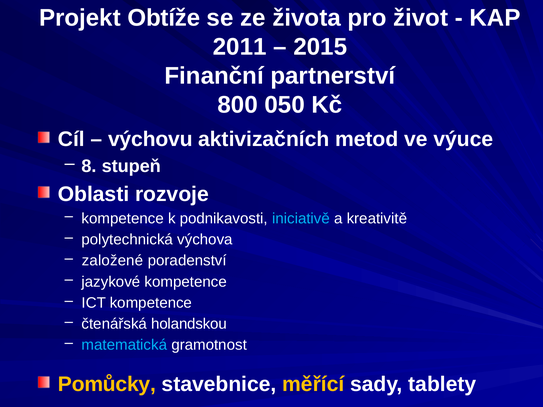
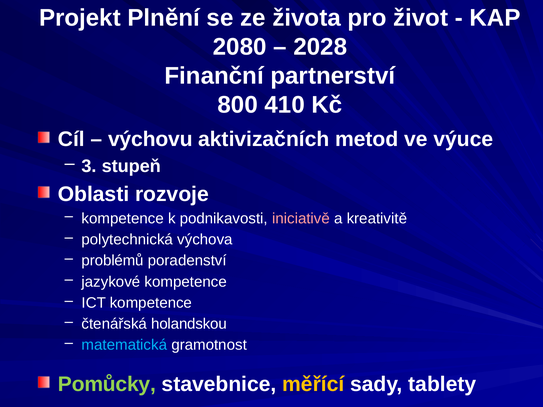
Obtíže: Obtíže -> Plnění
2011: 2011 -> 2080
2015: 2015 -> 2028
050: 050 -> 410
8: 8 -> 3
iniciativě colour: light blue -> pink
založené: založené -> problémů
Pomůcky colour: yellow -> light green
